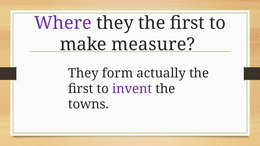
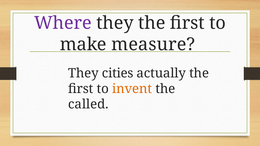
form: form -> cities
invent colour: purple -> orange
towns: towns -> called
